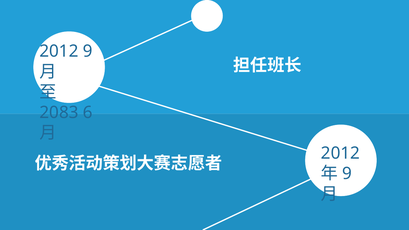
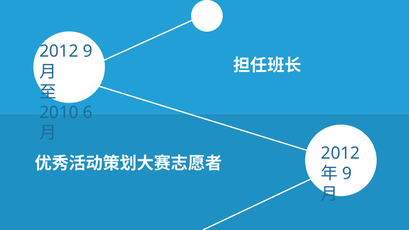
2083: 2083 -> 2010
